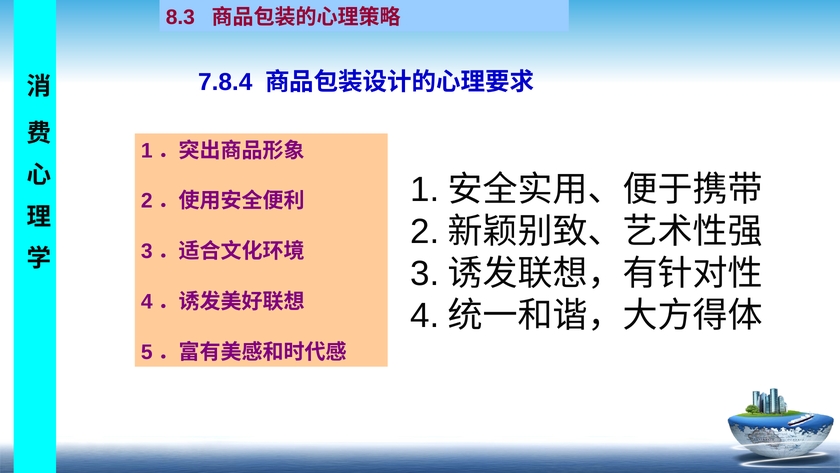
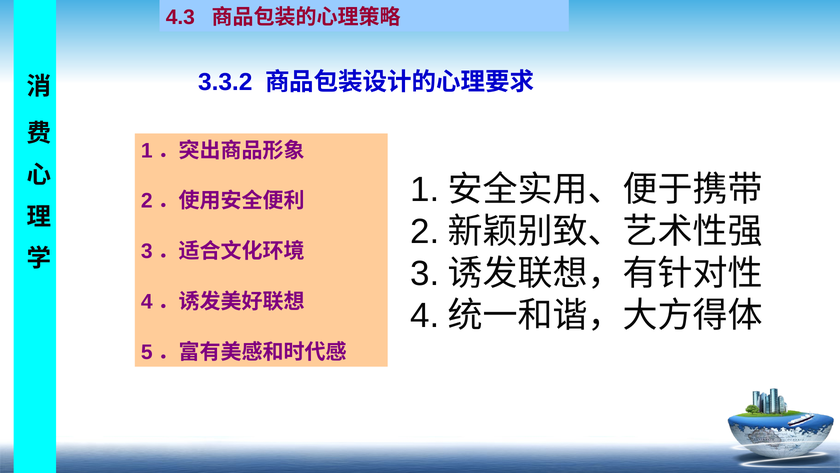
8.3: 8.3 -> 4.3
7.8.4: 7.8.4 -> 3.3.2
